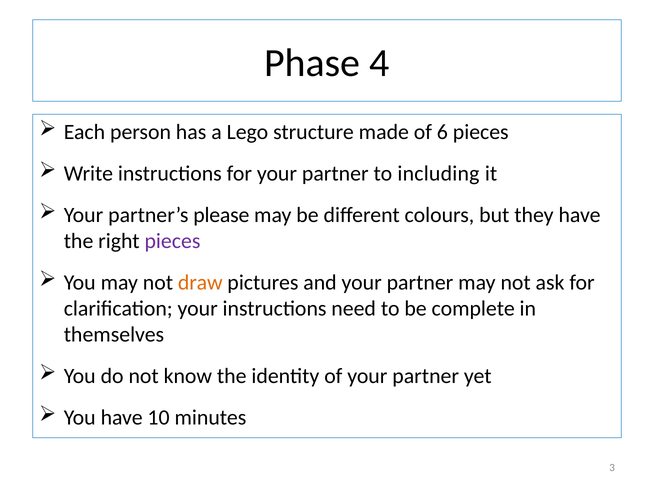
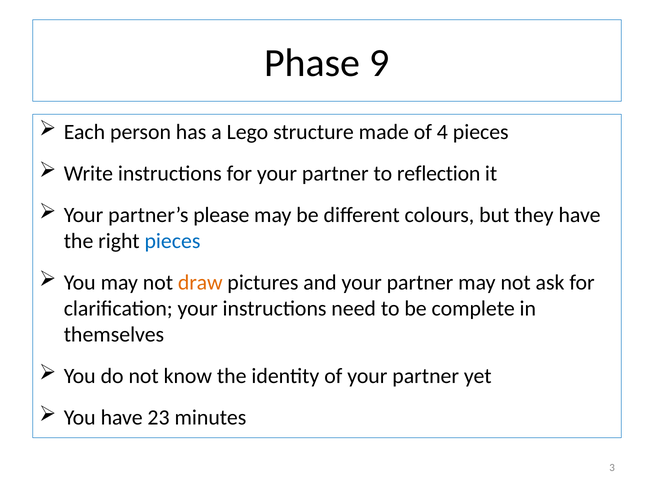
4: 4 -> 9
6: 6 -> 4
including: including -> reflection
pieces at (172, 241) colour: purple -> blue
10: 10 -> 23
